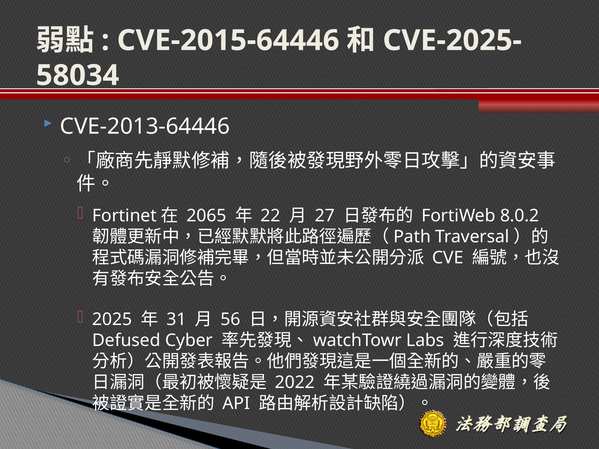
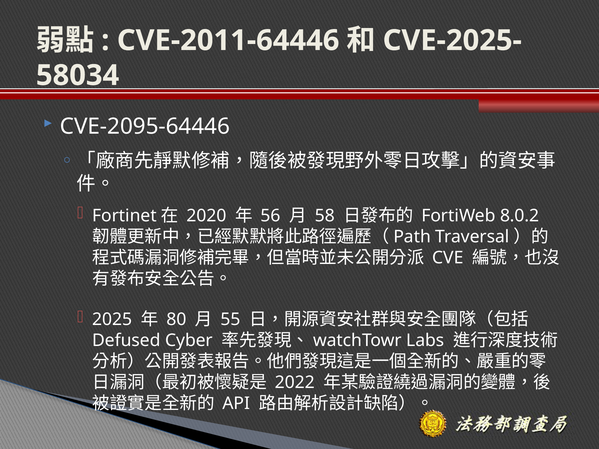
CVE-2015-64446: CVE-2015-64446 -> CVE-2011-64446
CVE-2013-64446: CVE-2013-64446 -> CVE-2095-64446
2065: 2065 -> 2020
22: 22 -> 56
27: 27 -> 58
31: 31 -> 80
56: 56 -> 55
